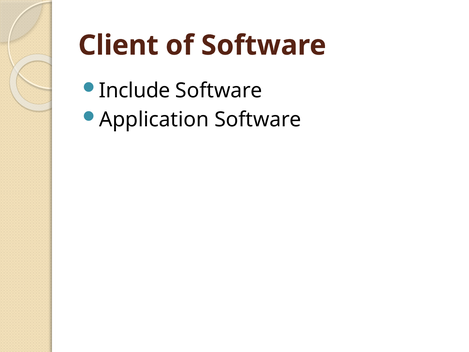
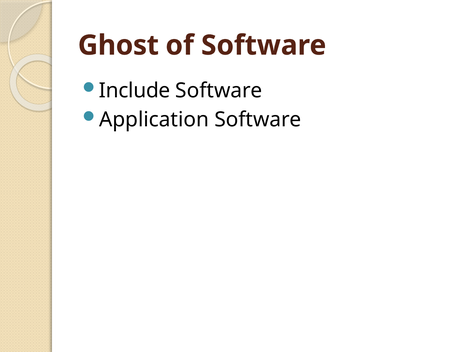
Client: Client -> Ghost
